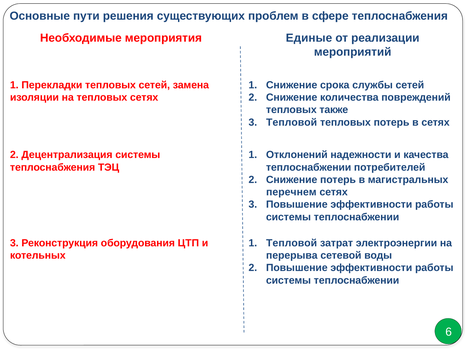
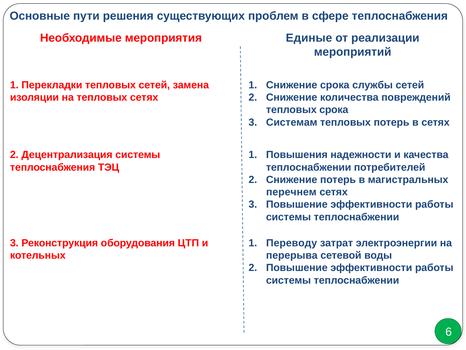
тепловых также: также -> срока
3 Тепловой: Тепловой -> Системам
Отклонений: Отклонений -> Повышения
1 Тепловой: Тепловой -> Переводу
